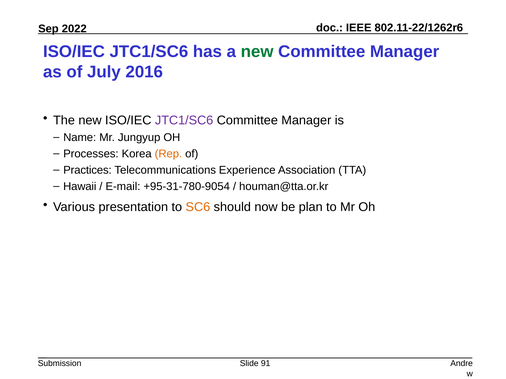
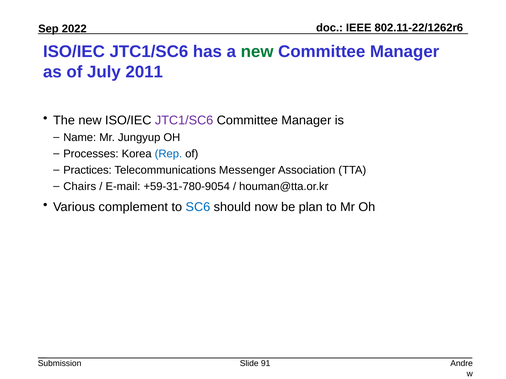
2016: 2016 -> 2011
Rep colour: orange -> blue
Experience: Experience -> Messenger
Hawaii: Hawaii -> Chairs
+95-31-780-9054: +95-31-780-9054 -> +59-31-780-9054
presentation: presentation -> complement
SC6 colour: orange -> blue
